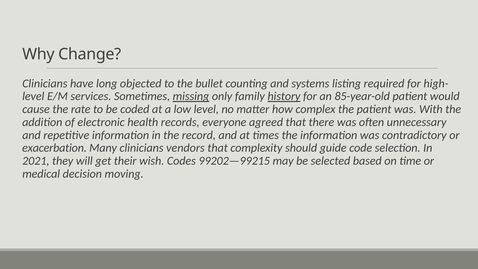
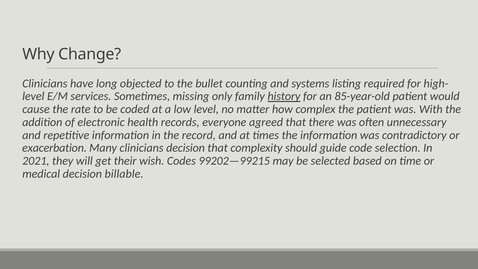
missing underline: present -> none
clinicians vendors: vendors -> decision
moving: moving -> billable
